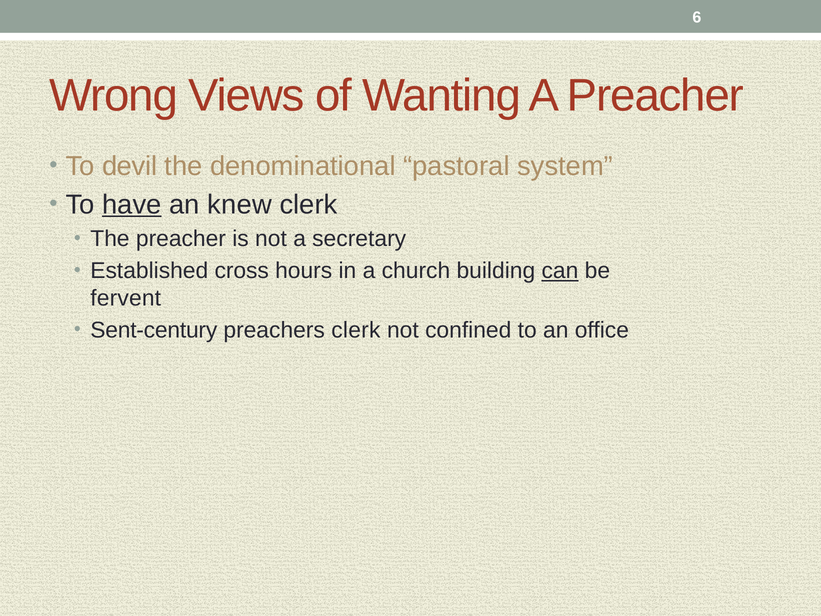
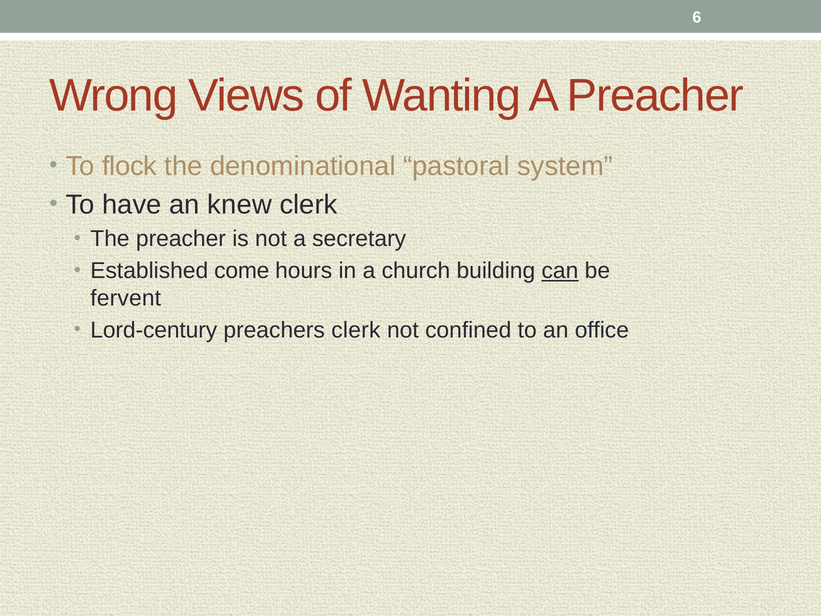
devil: devil -> flock
have underline: present -> none
cross: cross -> come
Sent-century: Sent-century -> Lord-century
